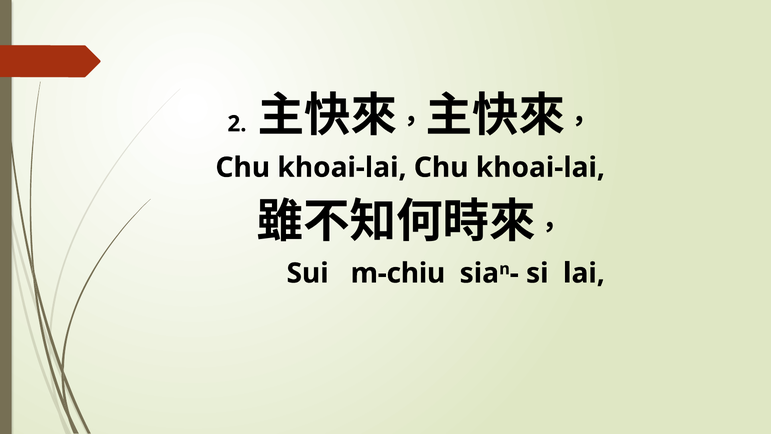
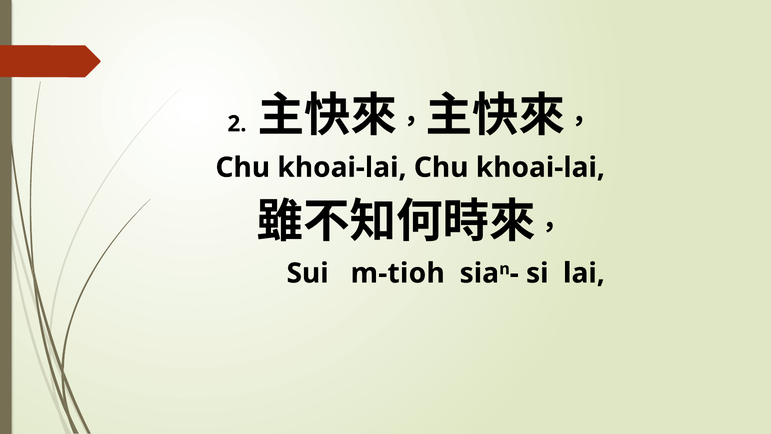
m-chiu: m-chiu -> m-tioh
